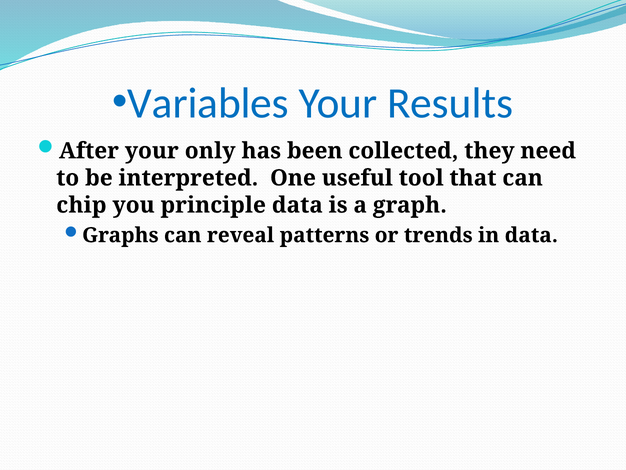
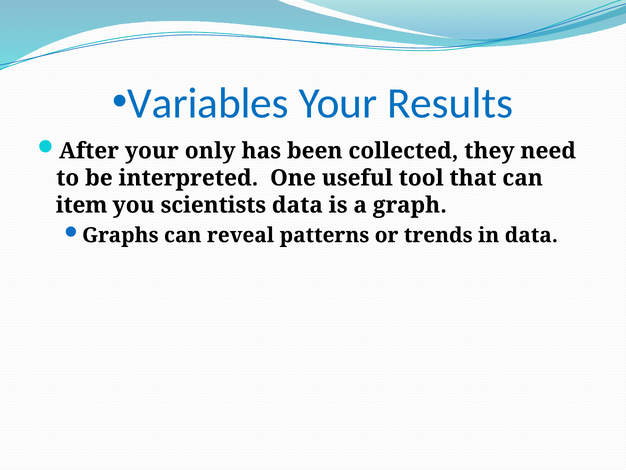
chip: chip -> item
principle: principle -> scientists
